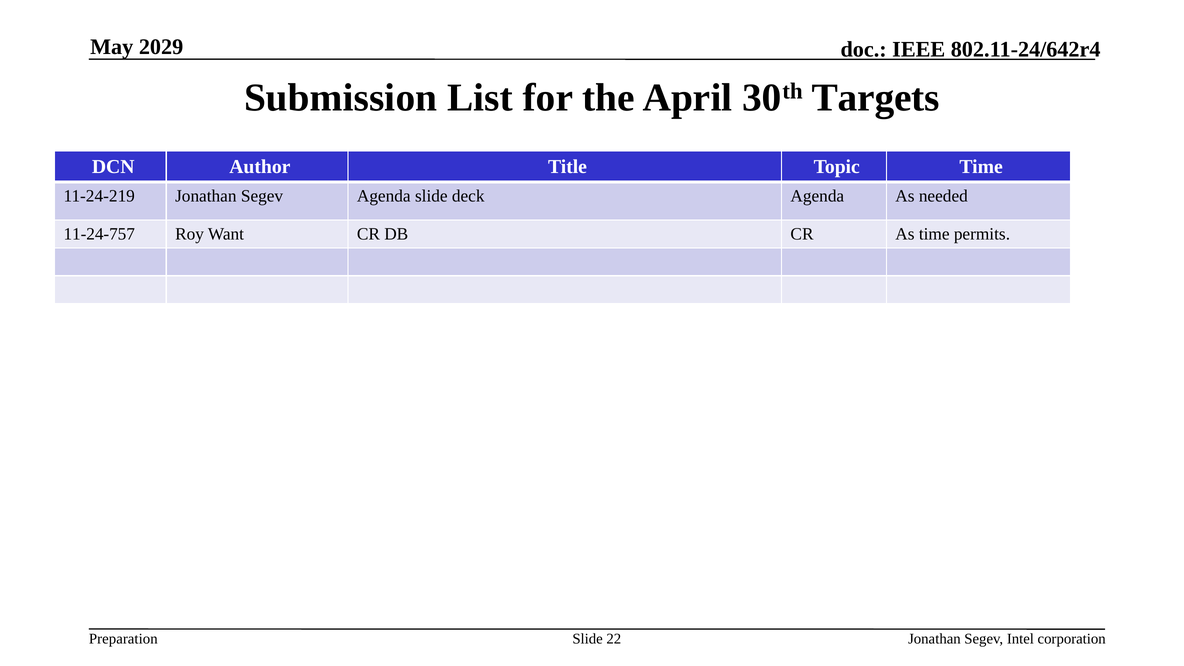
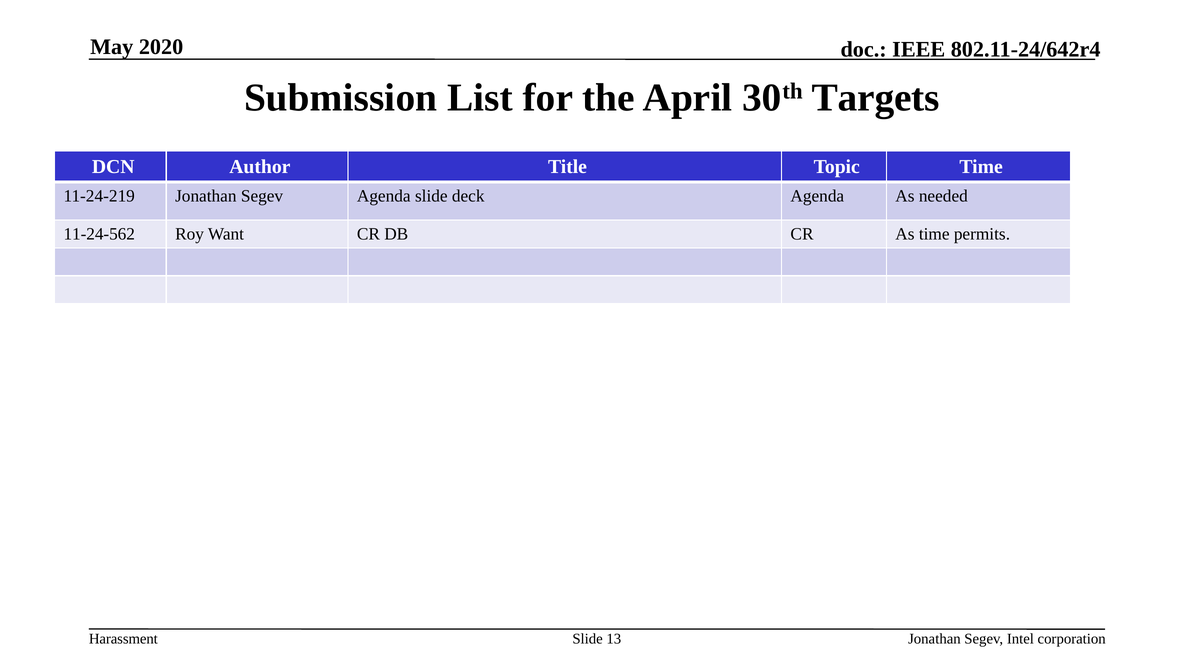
2029: 2029 -> 2020
11-24-757: 11-24-757 -> 11-24-562
Preparation: Preparation -> Harassment
22: 22 -> 13
